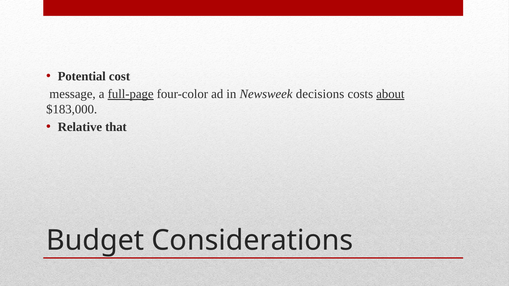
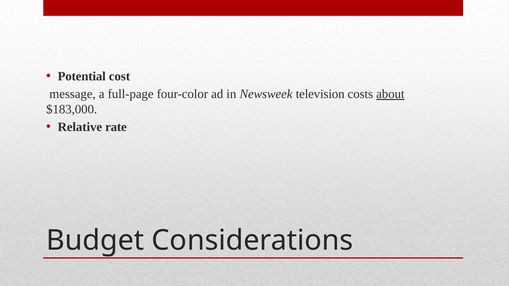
full-page underline: present -> none
decisions: decisions -> television
that: that -> rate
